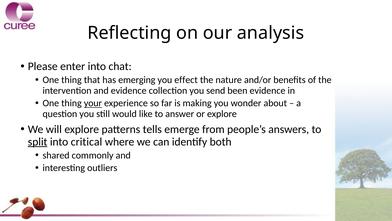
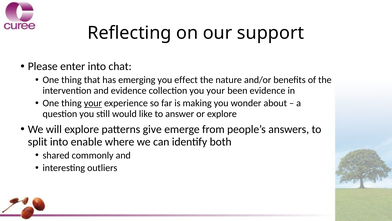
analysis: analysis -> support
you send: send -> your
tells: tells -> give
split underline: present -> none
critical: critical -> enable
